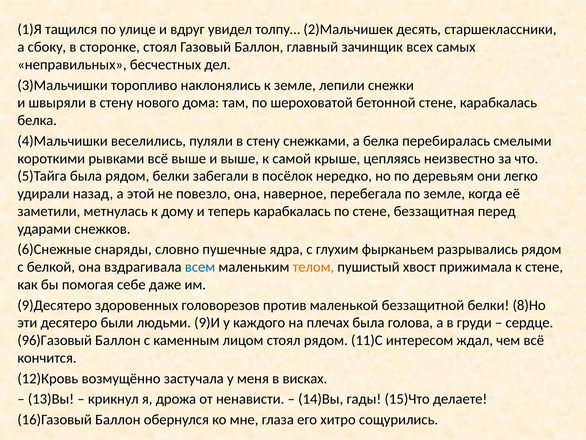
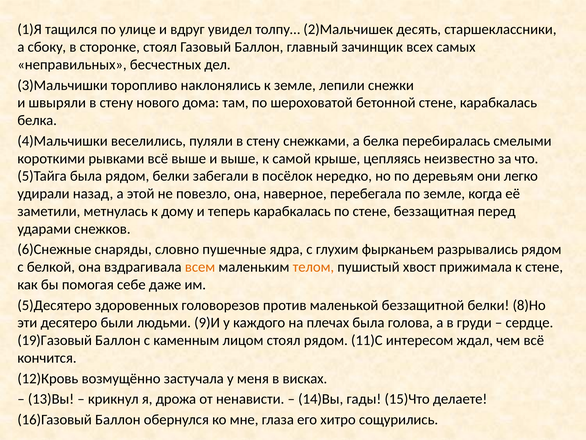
всем colour: blue -> orange
9)Десятеро: 9)Десятеро -> 5)Десятеро
96)Газовый: 96)Газовый -> 19)Газовый
